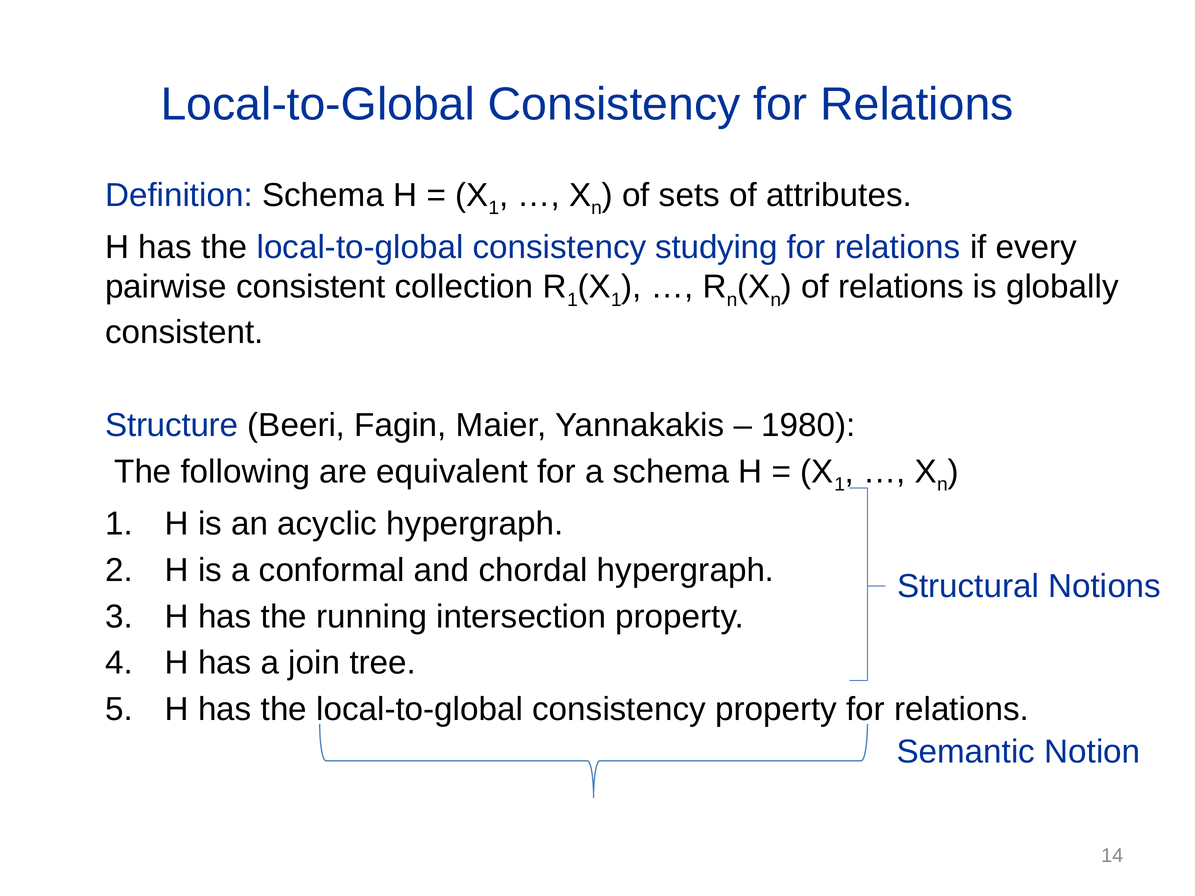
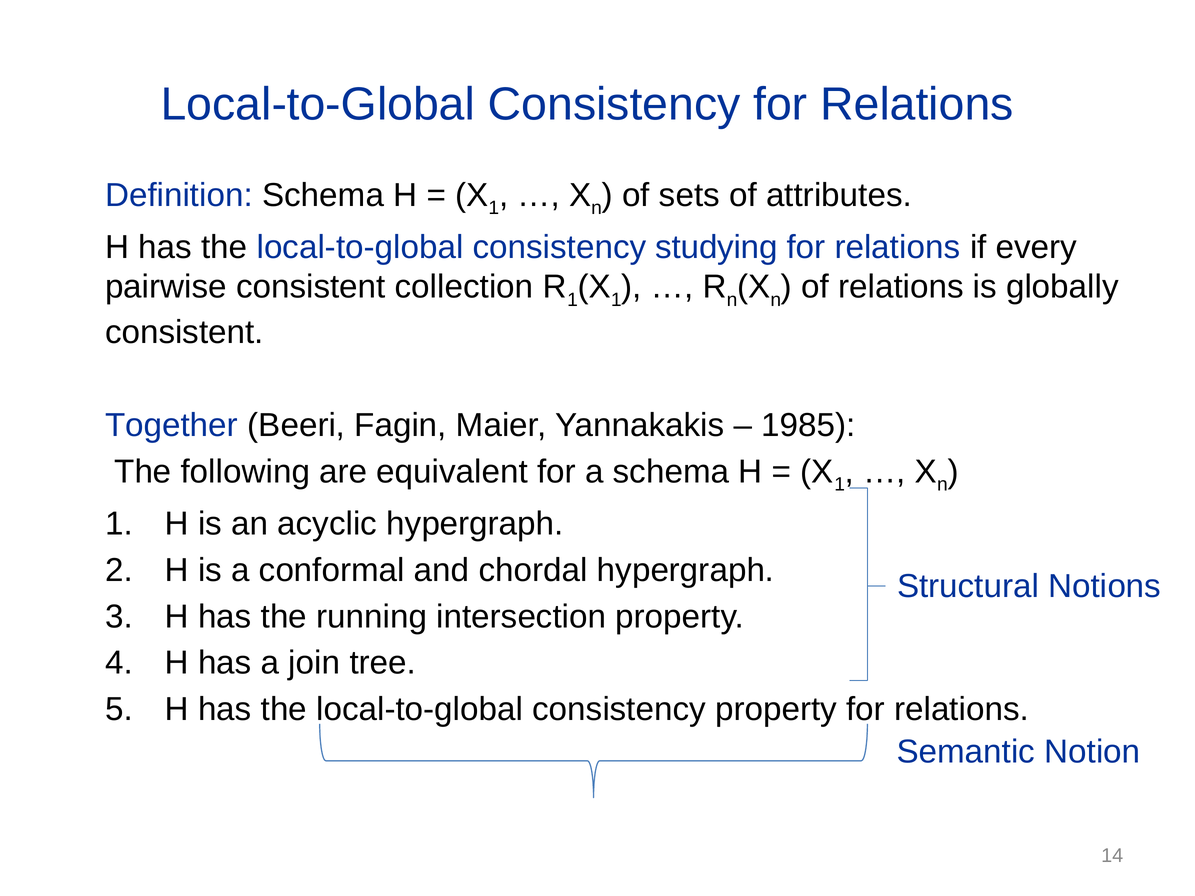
Structure: Structure -> Together
1980: 1980 -> 1985
